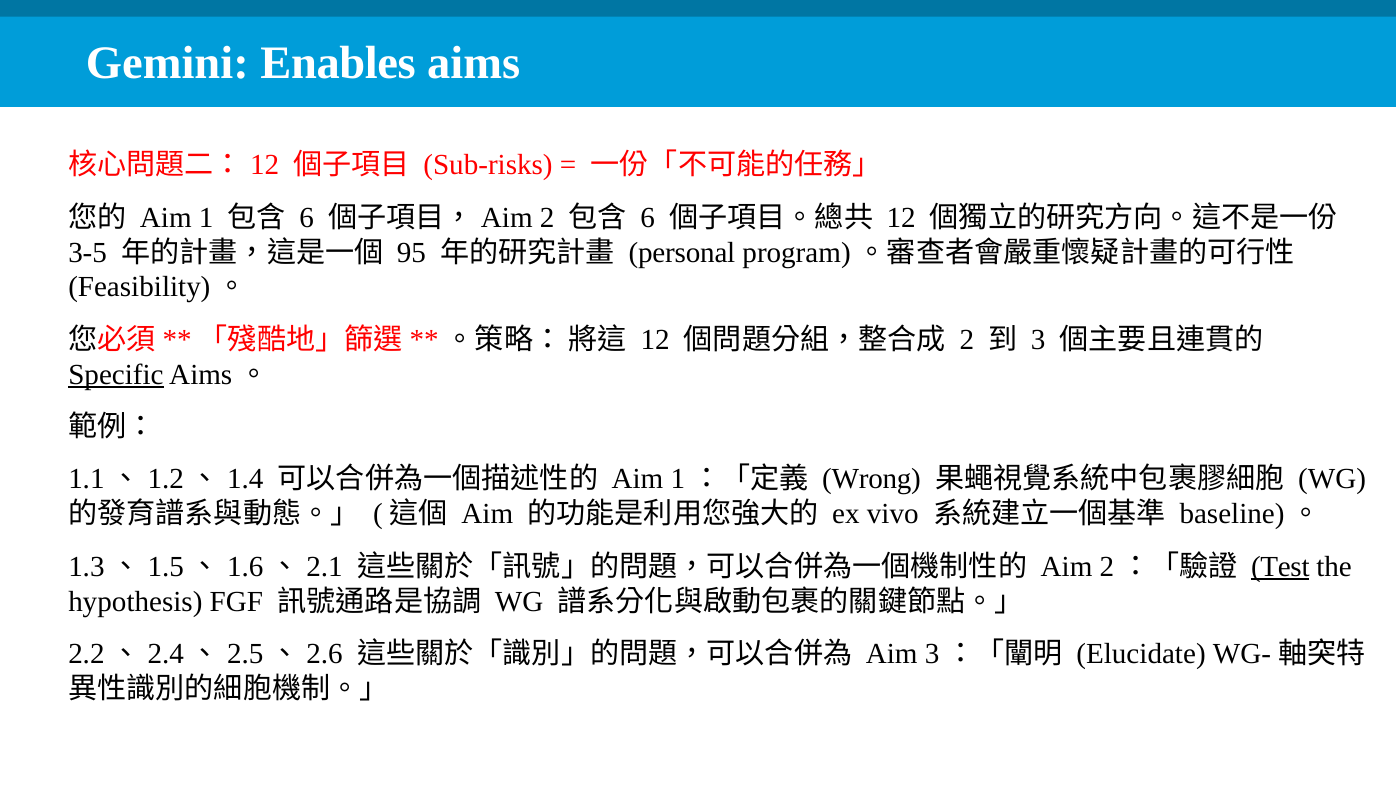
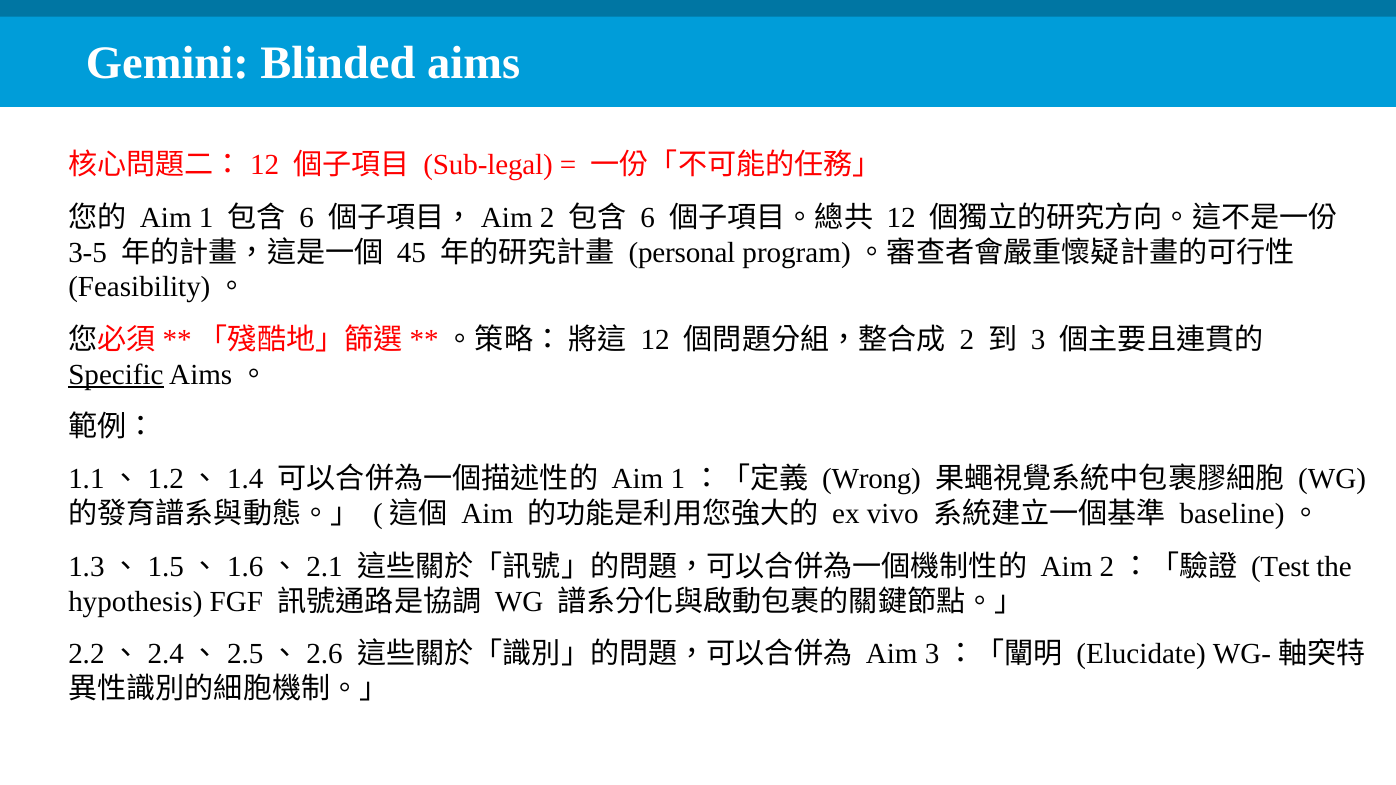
Enables: Enables -> Blinded
Sub-risks: Sub-risks -> Sub-legal
95: 95 -> 45
Test underline: present -> none
